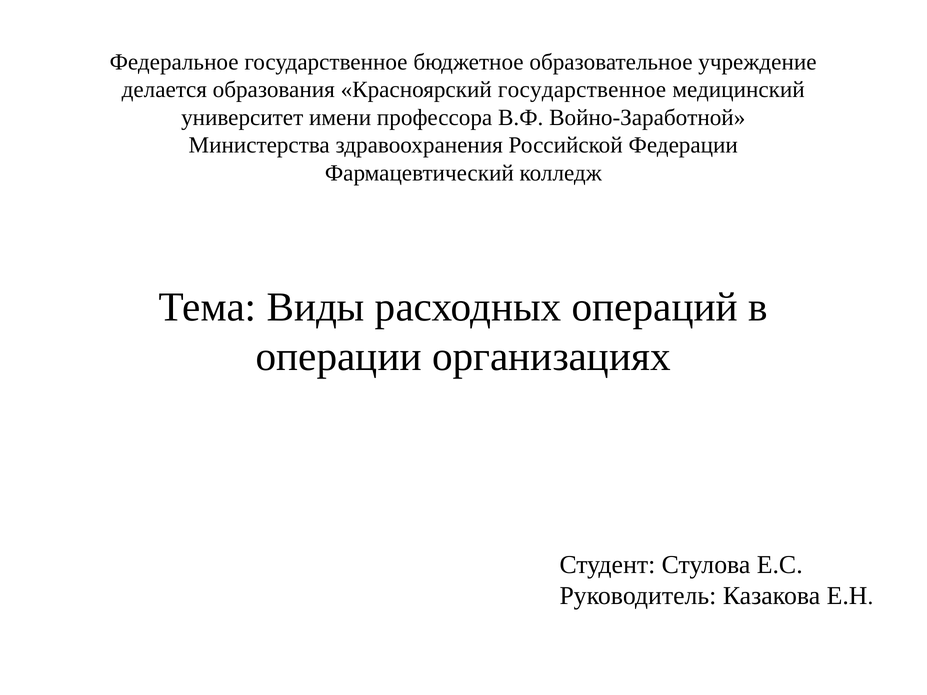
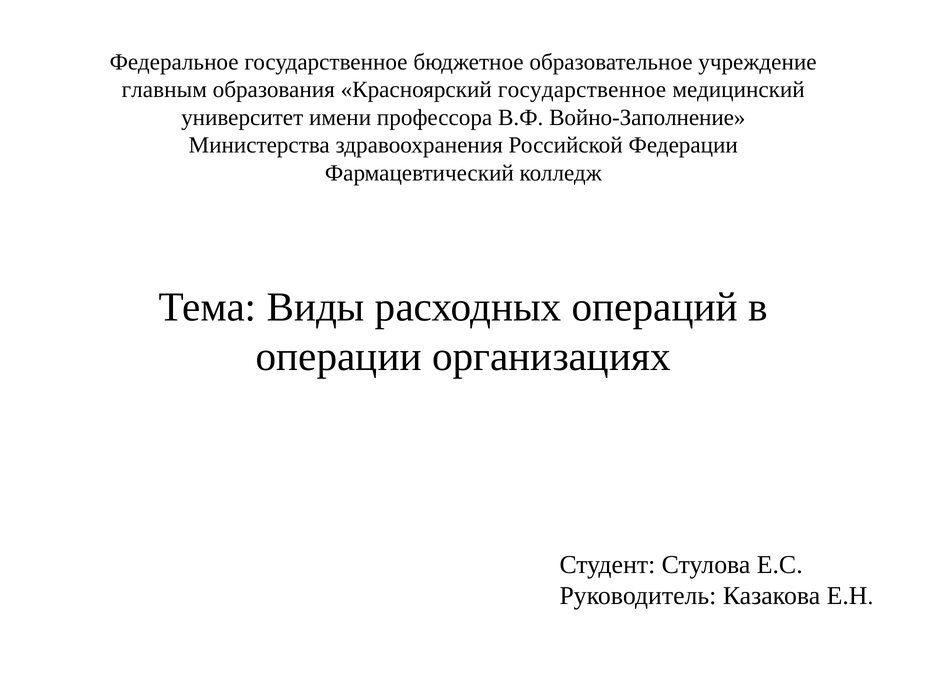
делается: делается -> главным
Войно-Заработной: Войно-Заработной -> Войно-Заполнение
